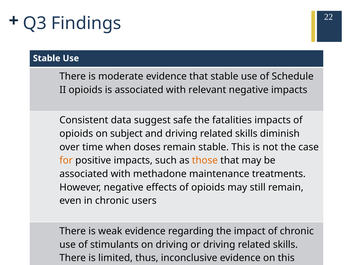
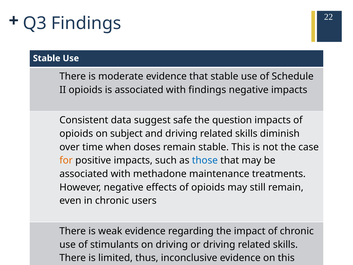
with relevant: relevant -> findings
fatalities: fatalities -> question
those colour: orange -> blue
